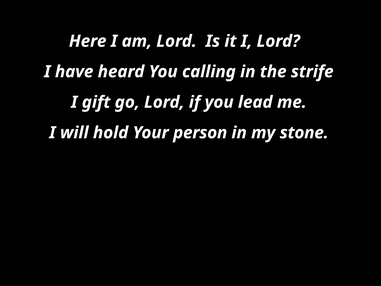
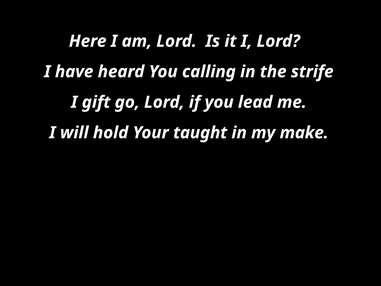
person: person -> taught
stone: stone -> make
